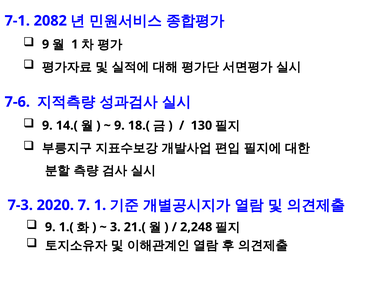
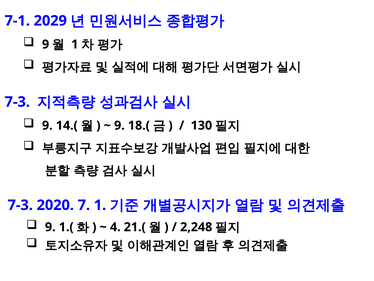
2082: 2082 -> 2029
7-6 at (17, 102): 7-6 -> 7-3
3: 3 -> 4
